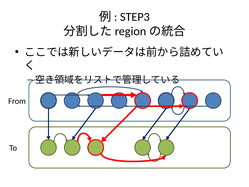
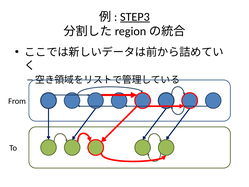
STEP3 underline: none -> present
